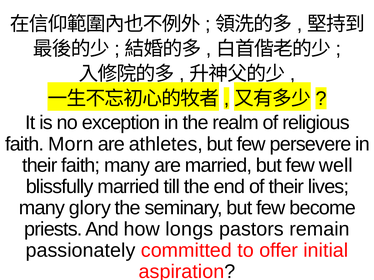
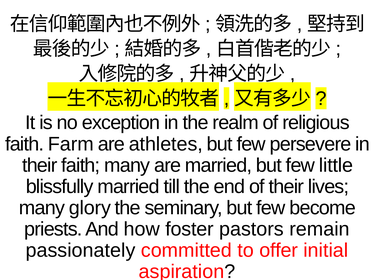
Morn: Morn -> Farm
well: well -> little
longs: longs -> foster
